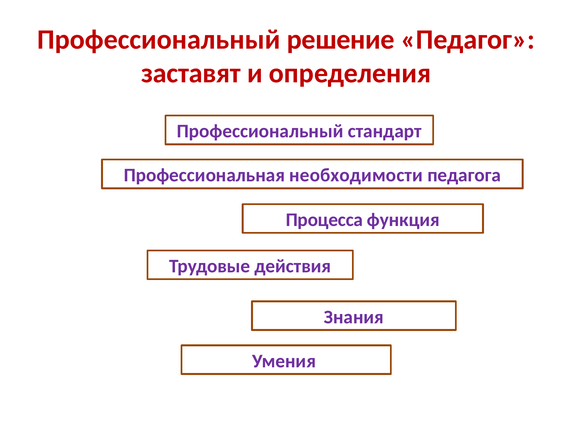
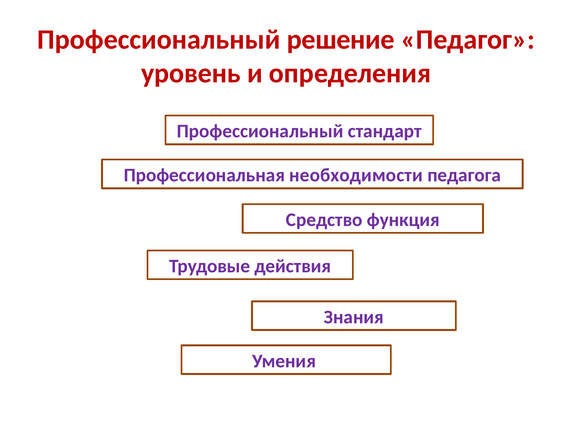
заставят: заставят -> уровень
Процесса: Процесса -> Средство
